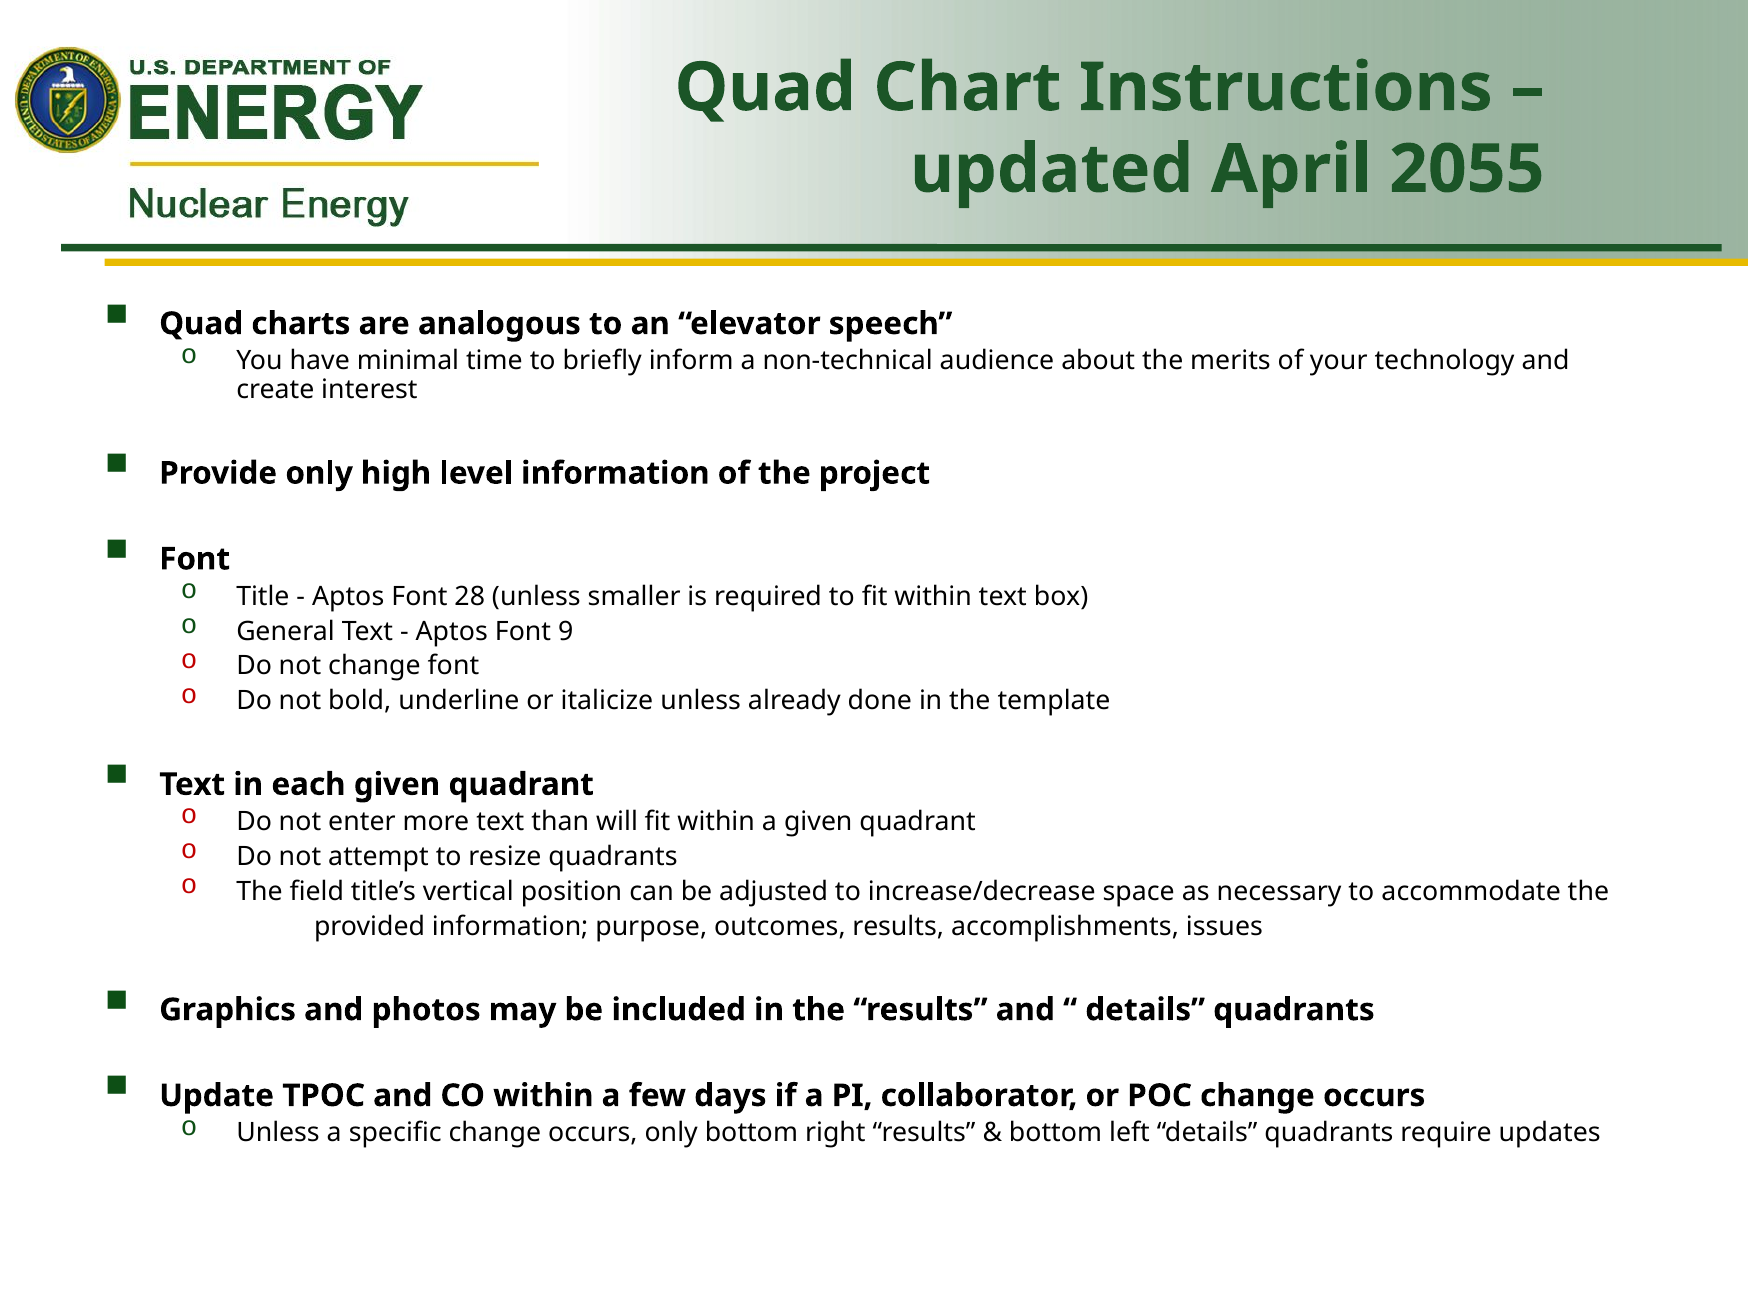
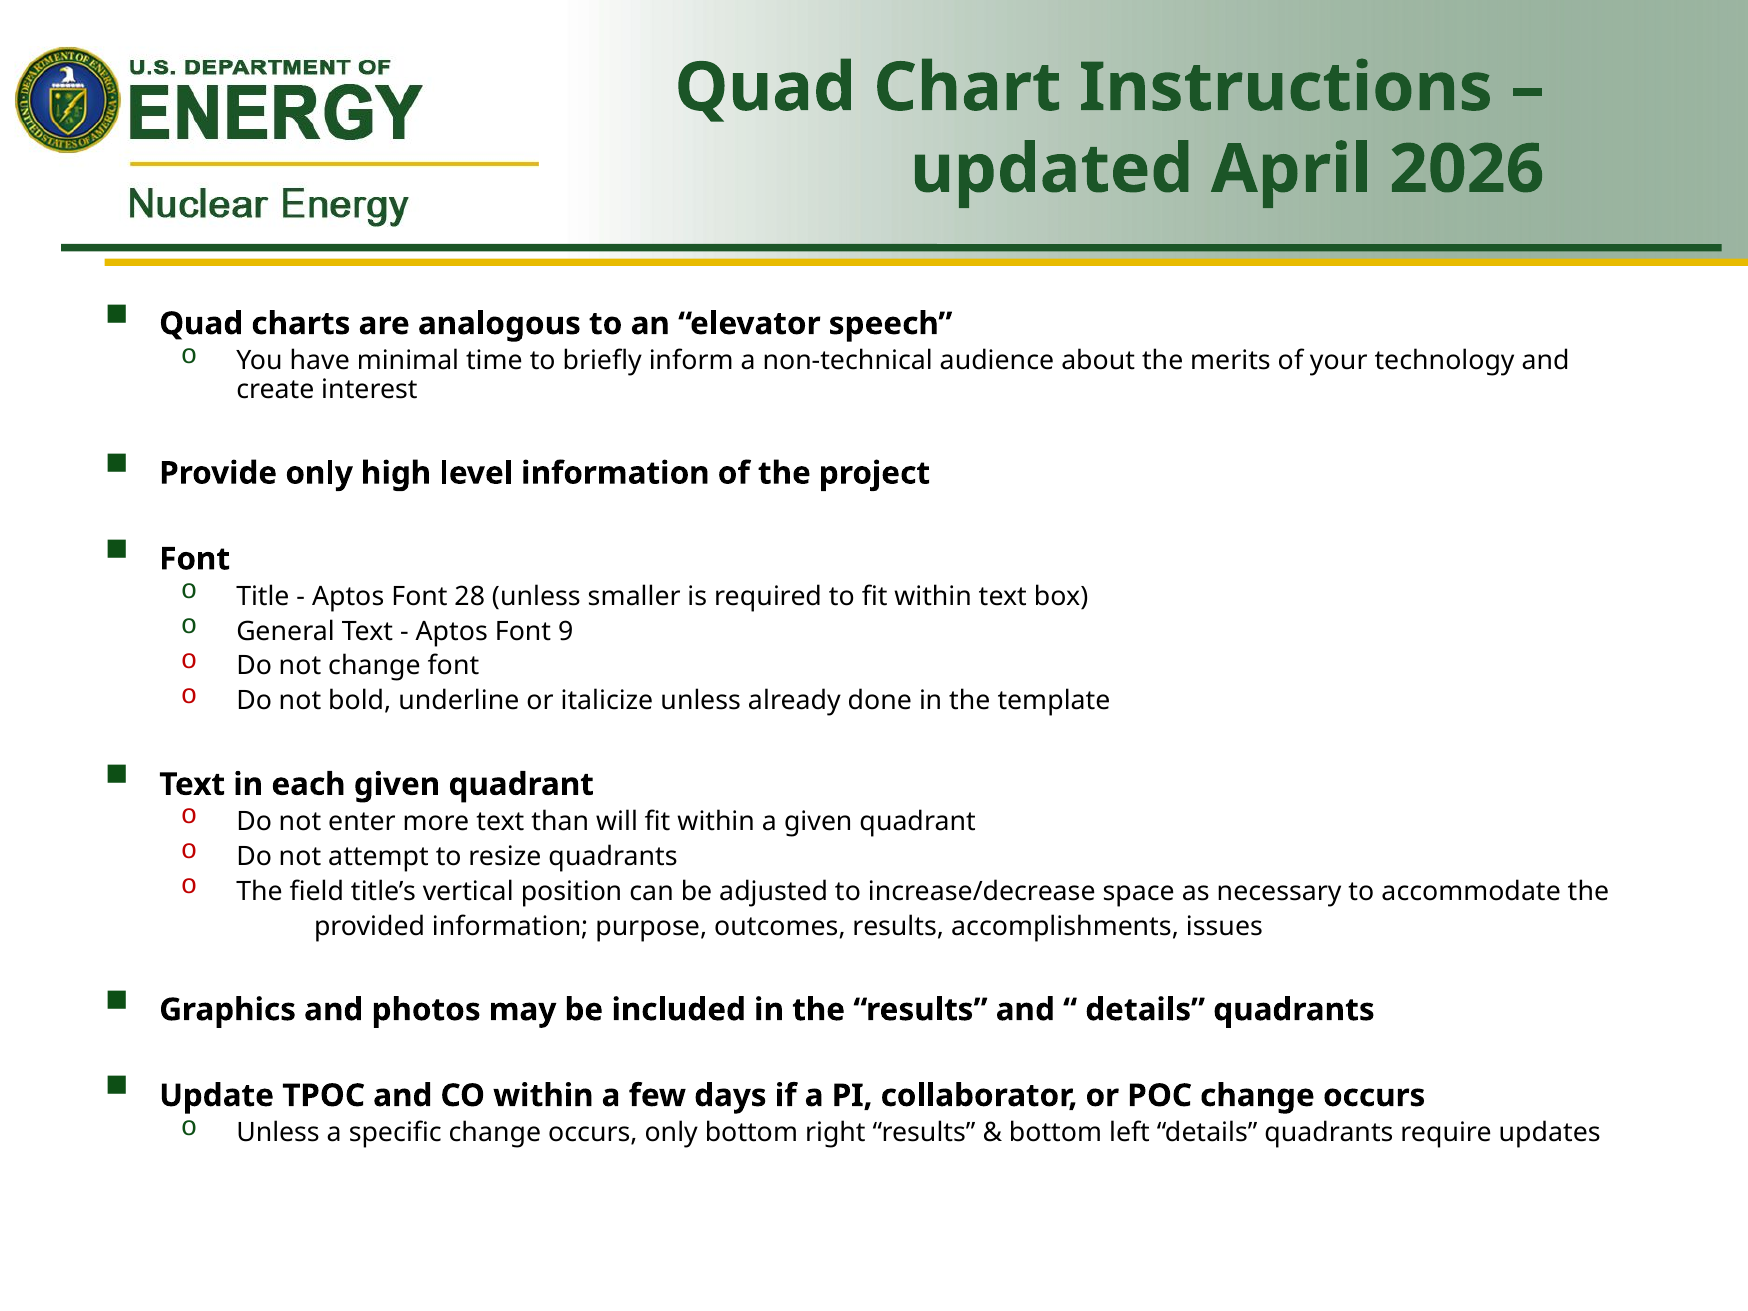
2055: 2055 -> 2026
